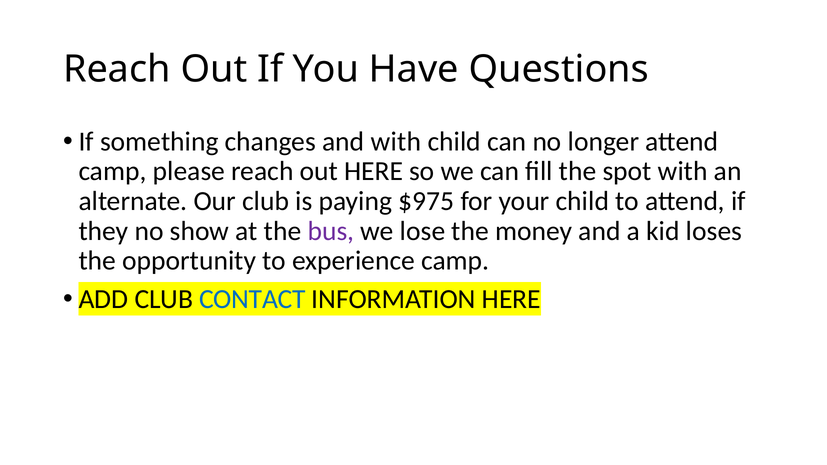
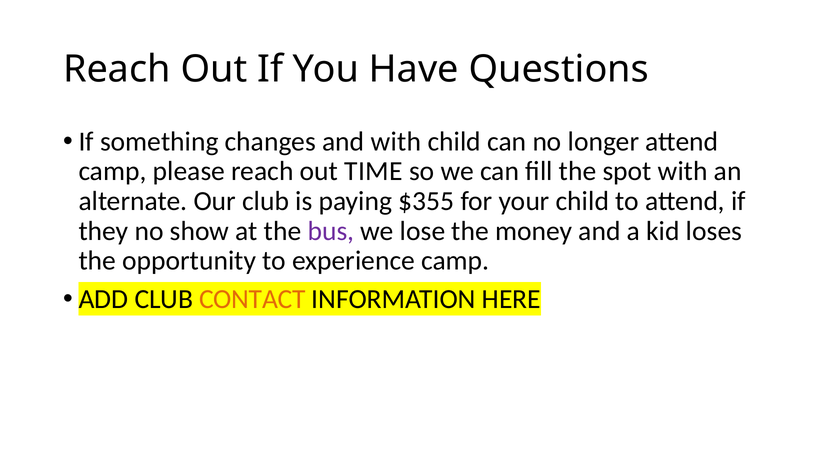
out HERE: HERE -> TIME
$975: $975 -> $355
CONTACT colour: blue -> orange
